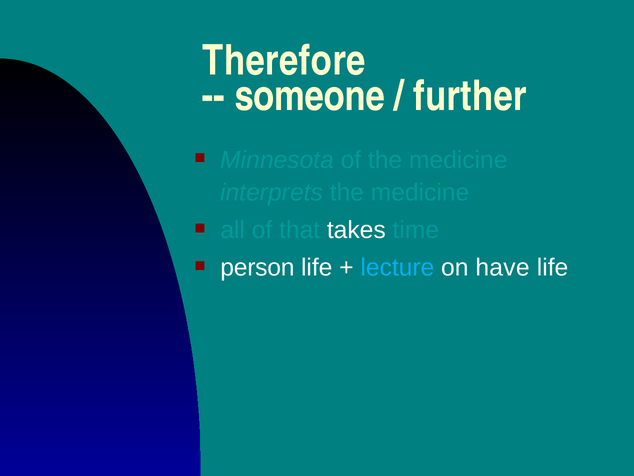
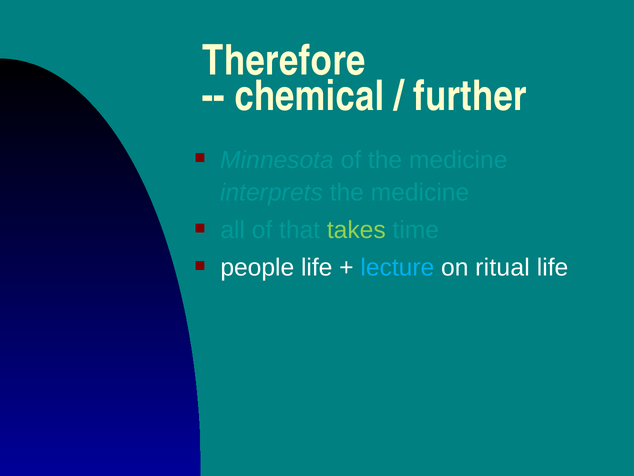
someone: someone -> chemical
takes colour: white -> light green
person: person -> people
have: have -> ritual
